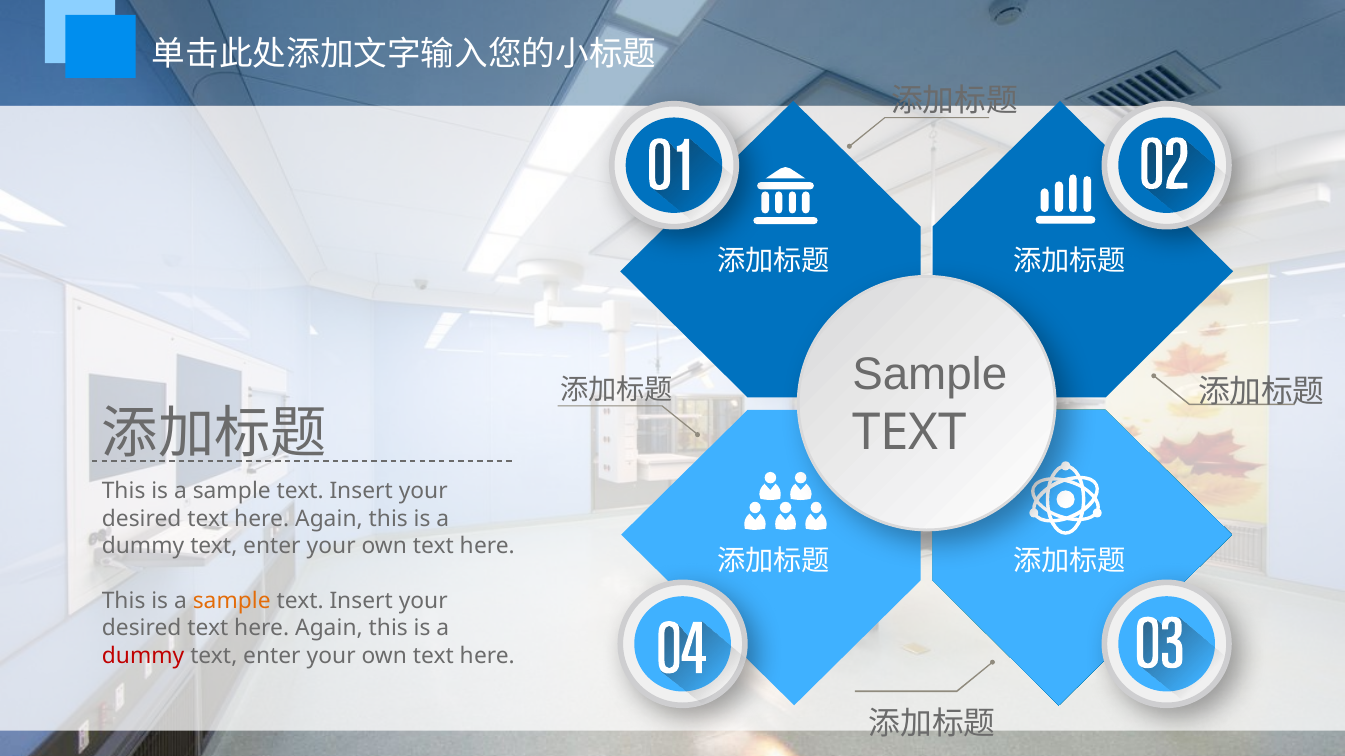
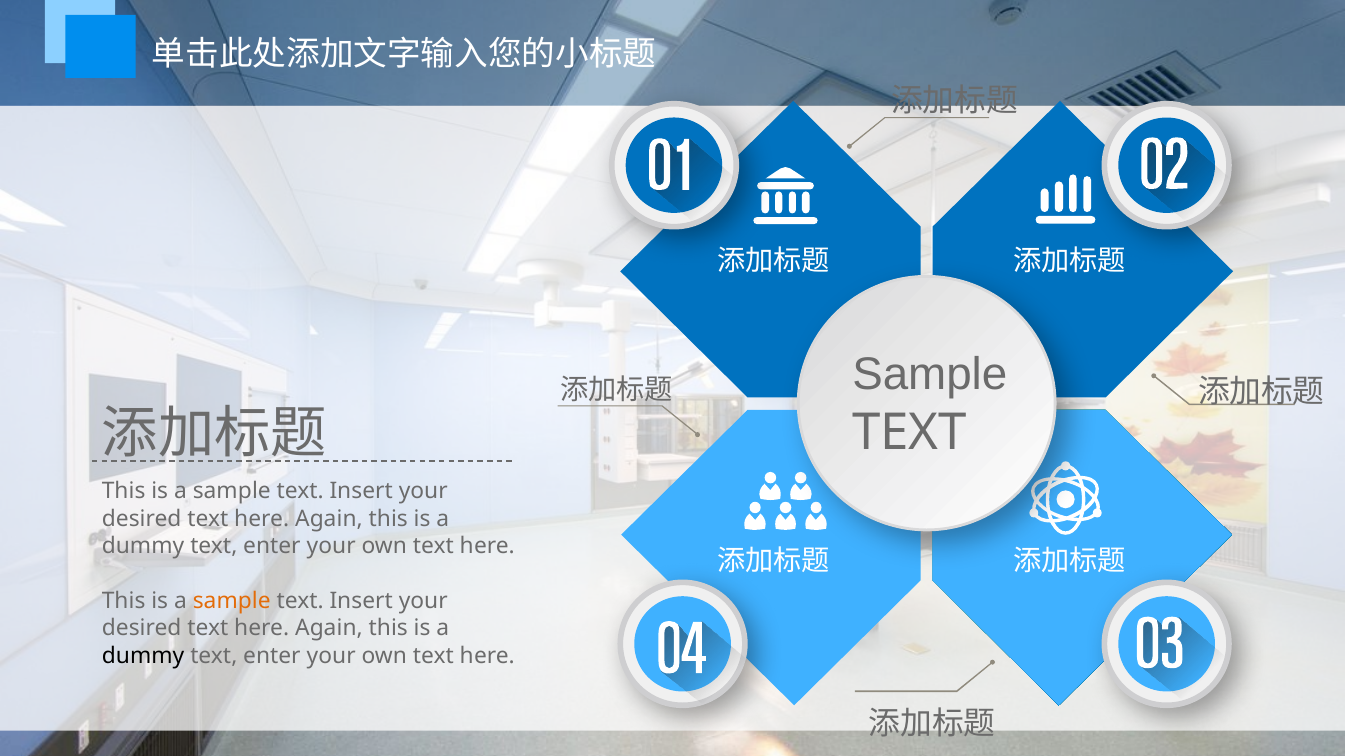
dummy at (143, 656) colour: red -> black
